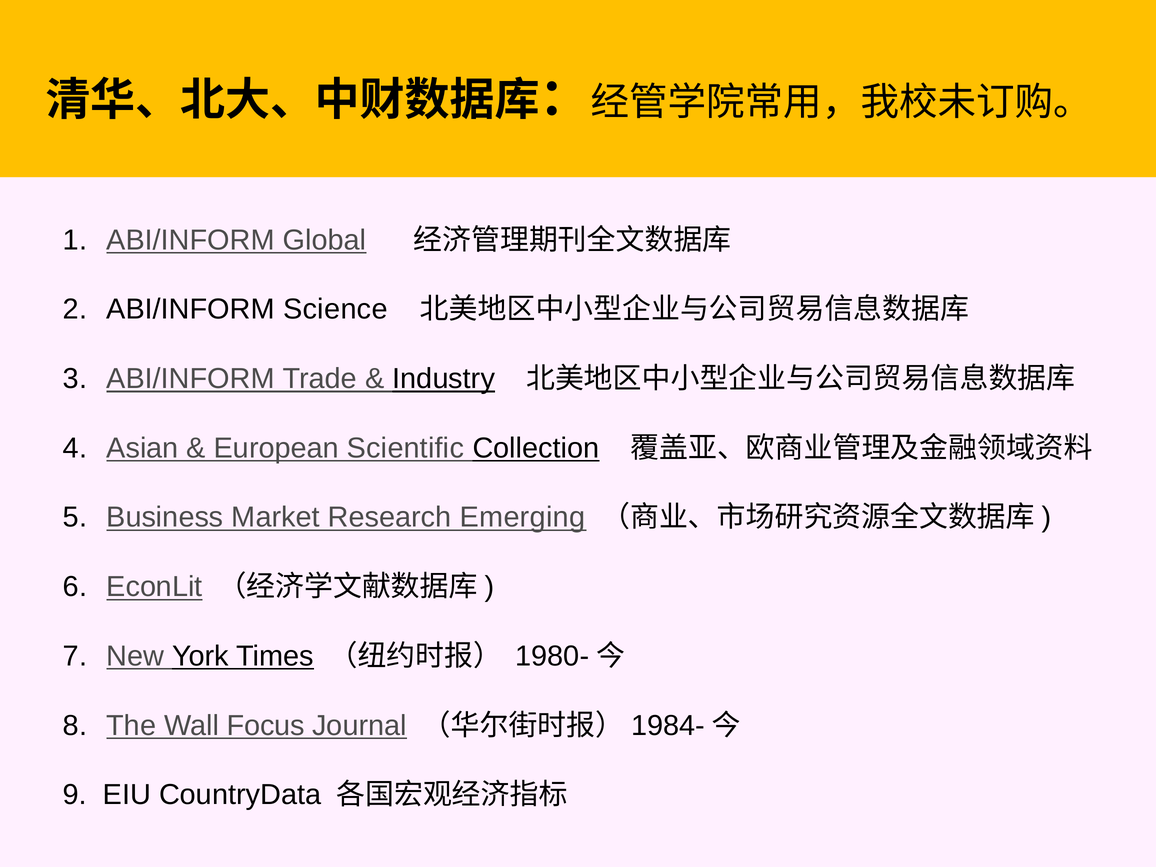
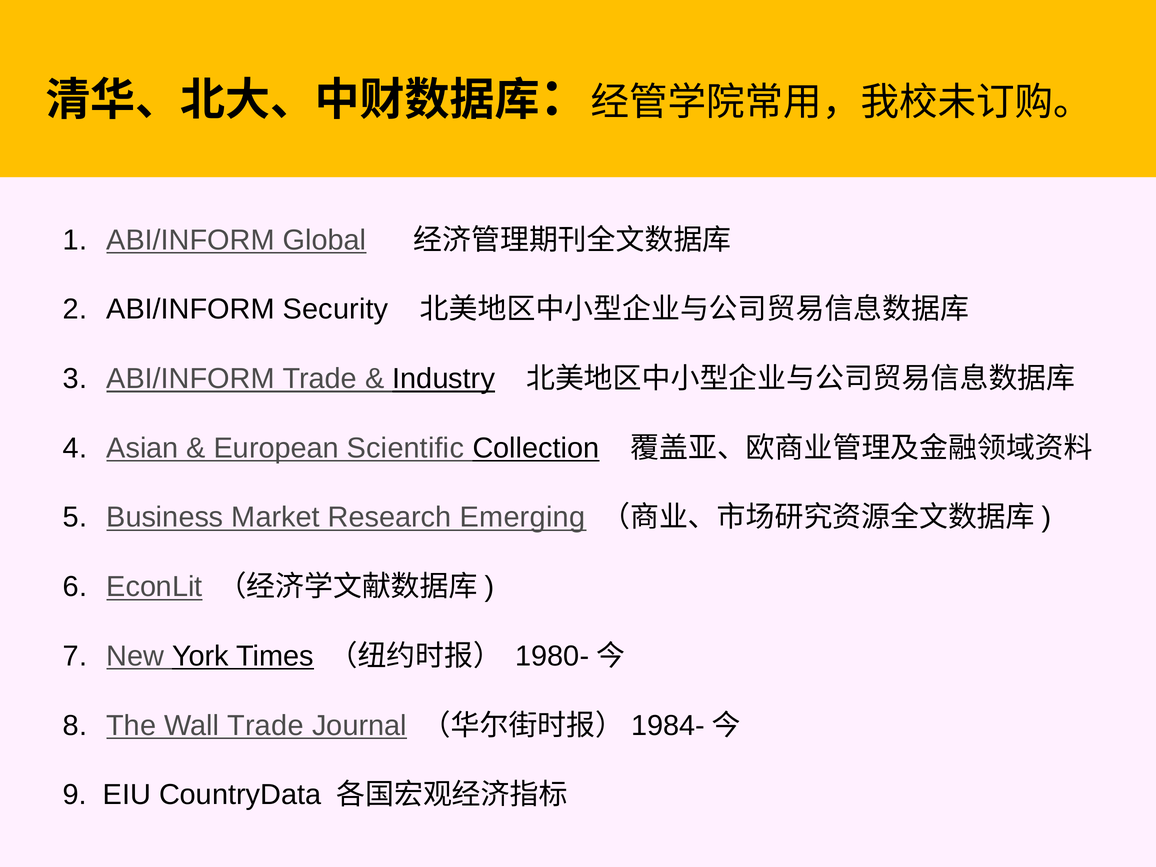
Science: Science -> Security
Wall Focus: Focus -> Trade
